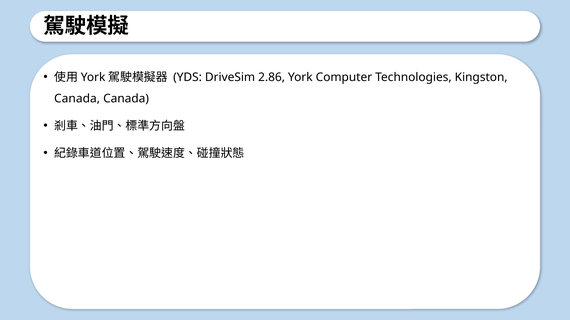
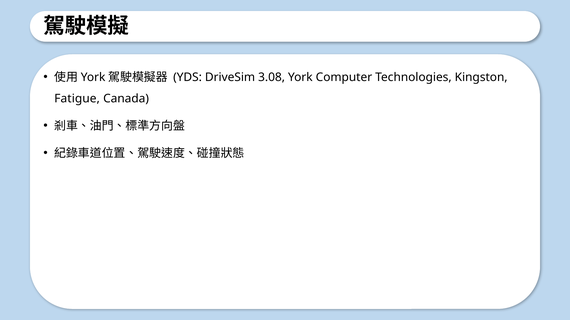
2.86: 2.86 -> 3.08
Canada at (77, 99): Canada -> Fatigue
